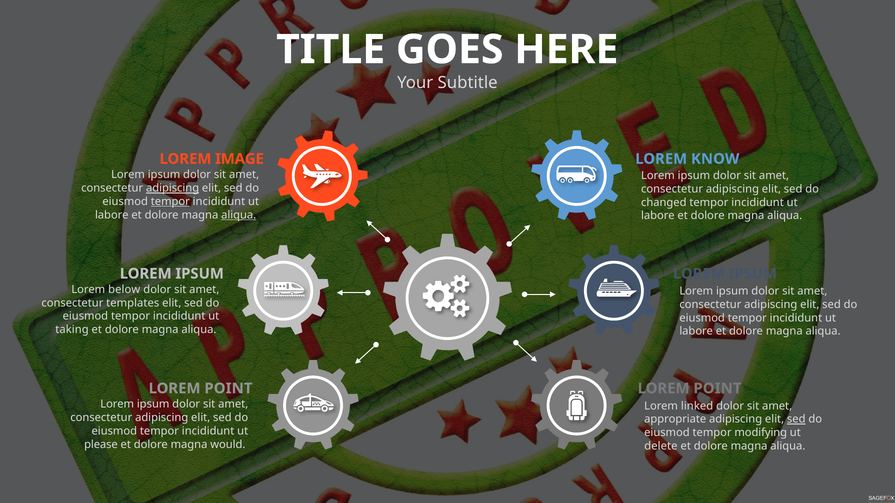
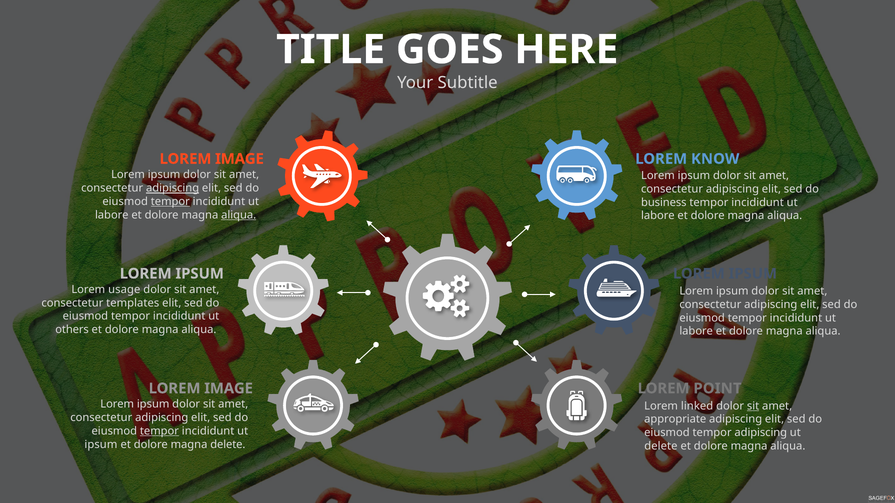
changed: changed -> business
below: below -> usage
taking: taking -> others
POINT at (228, 389): POINT -> IMAGE
sit at (753, 406) underline: none -> present
sed at (796, 420) underline: present -> none
tempor at (159, 431) underline: none -> present
tempor modifying: modifying -> adipiscing
please at (101, 445): please -> ipsum
magna would: would -> delete
